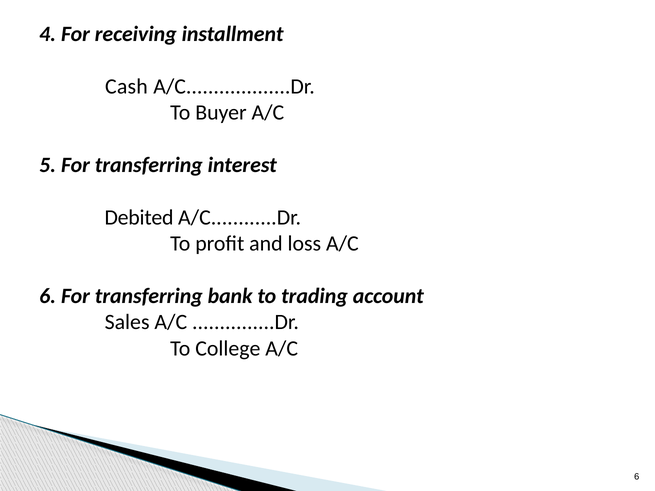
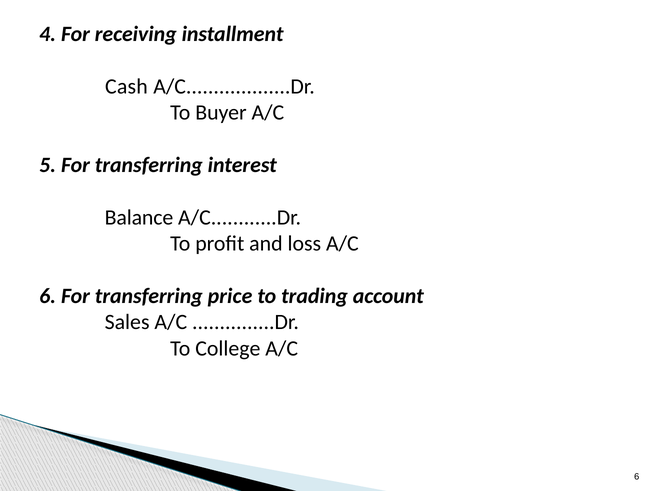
Debited: Debited -> Balance
bank: bank -> price
